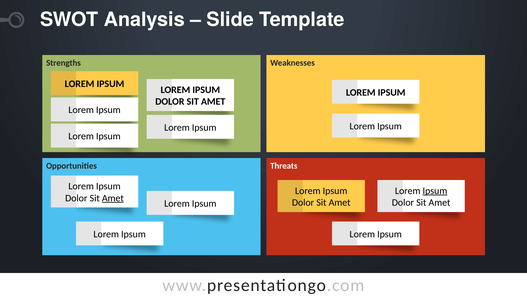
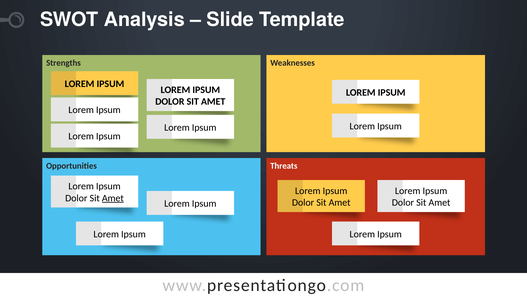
Ipsum at (435, 190) underline: present -> none
